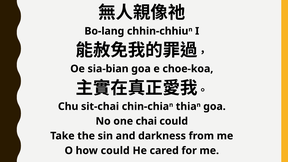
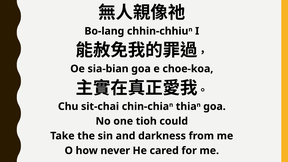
chai: chai -> tioh
how could: could -> never
